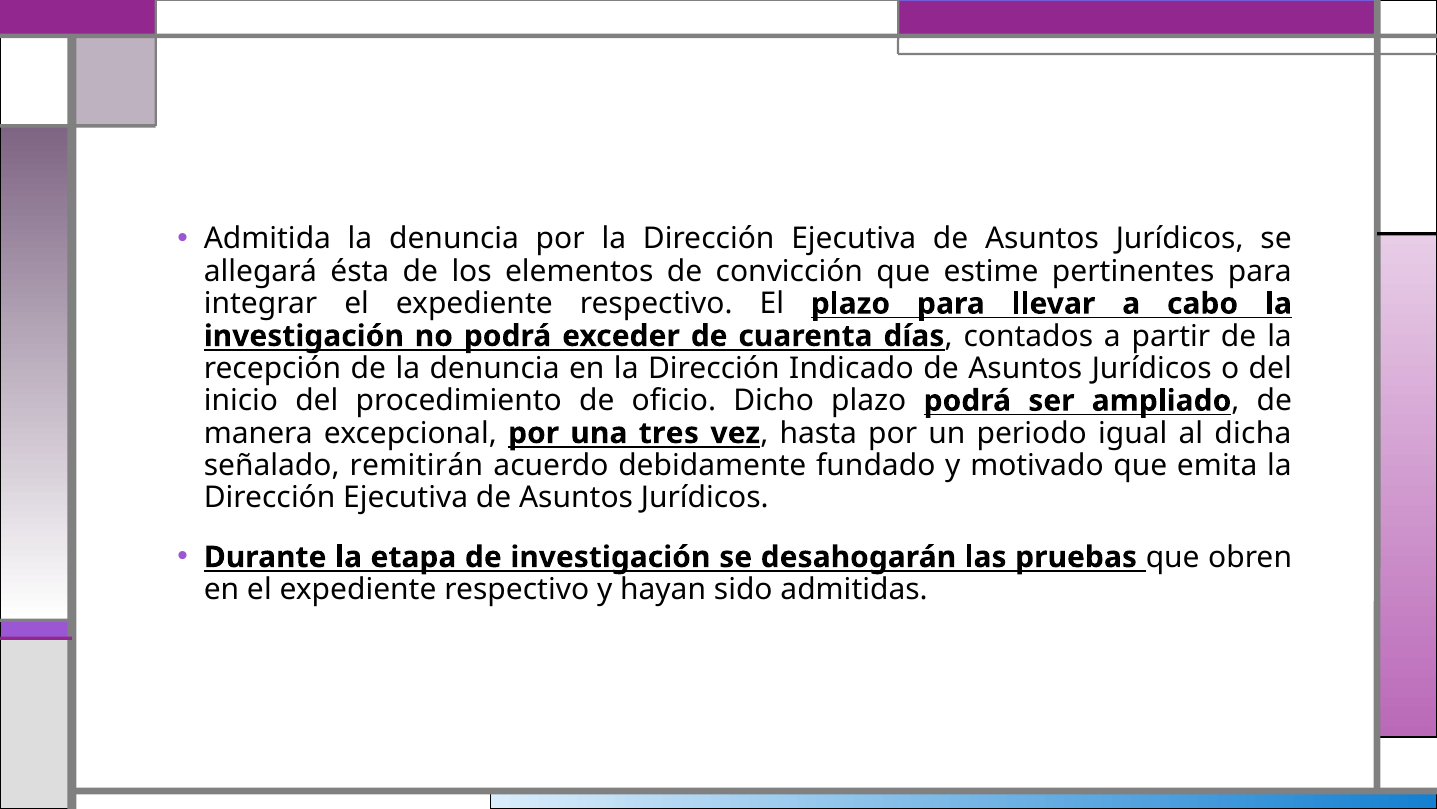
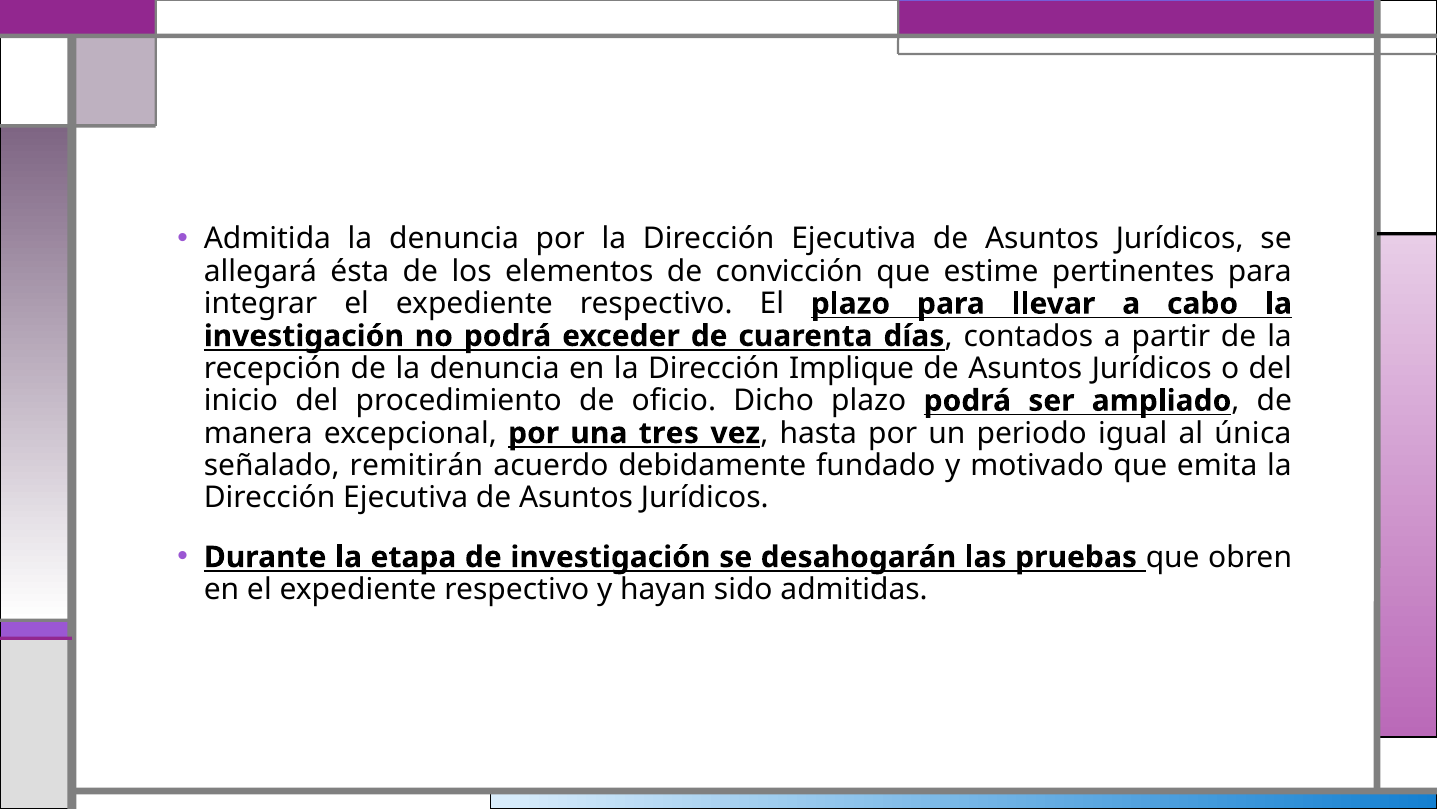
Indicado: Indicado -> Implique
dicha: dicha -> única
